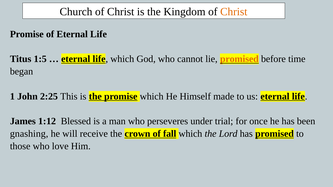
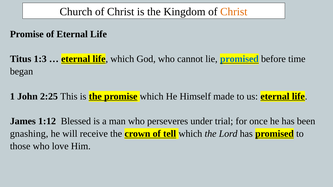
1:5: 1:5 -> 1:3
promised at (239, 59) colour: orange -> blue
fall: fall -> tell
